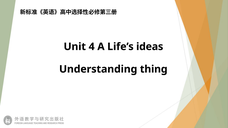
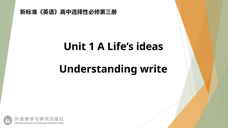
4: 4 -> 1
thing: thing -> write
